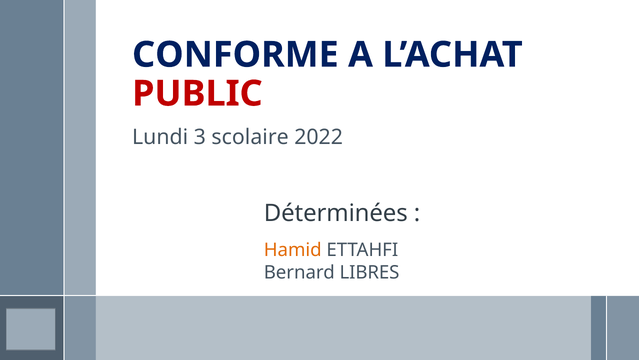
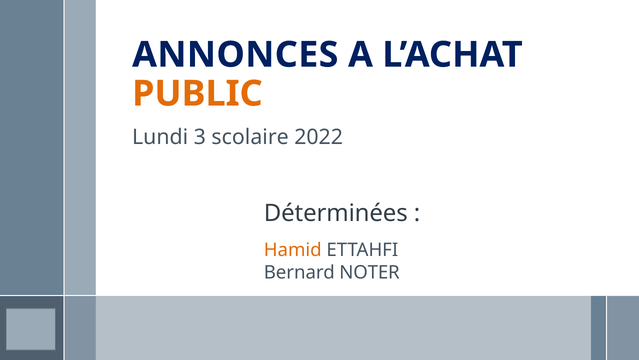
CONFORME: CONFORME -> ANNONCES
PUBLIC colour: red -> orange
LIBRES: LIBRES -> NOTER
